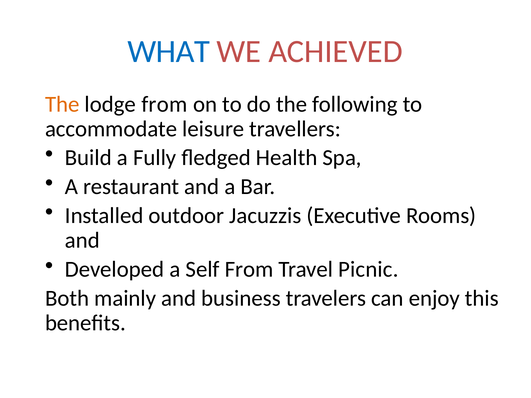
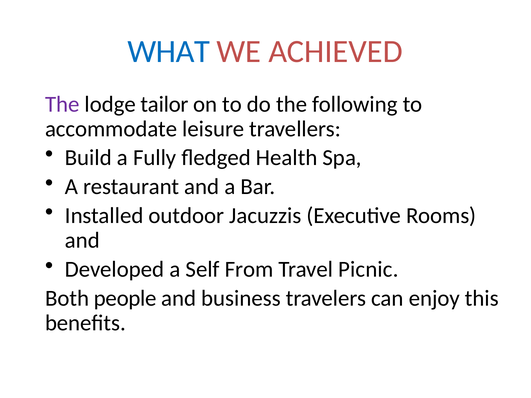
The at (62, 104) colour: orange -> purple
lodge from: from -> tailor
mainly: mainly -> people
